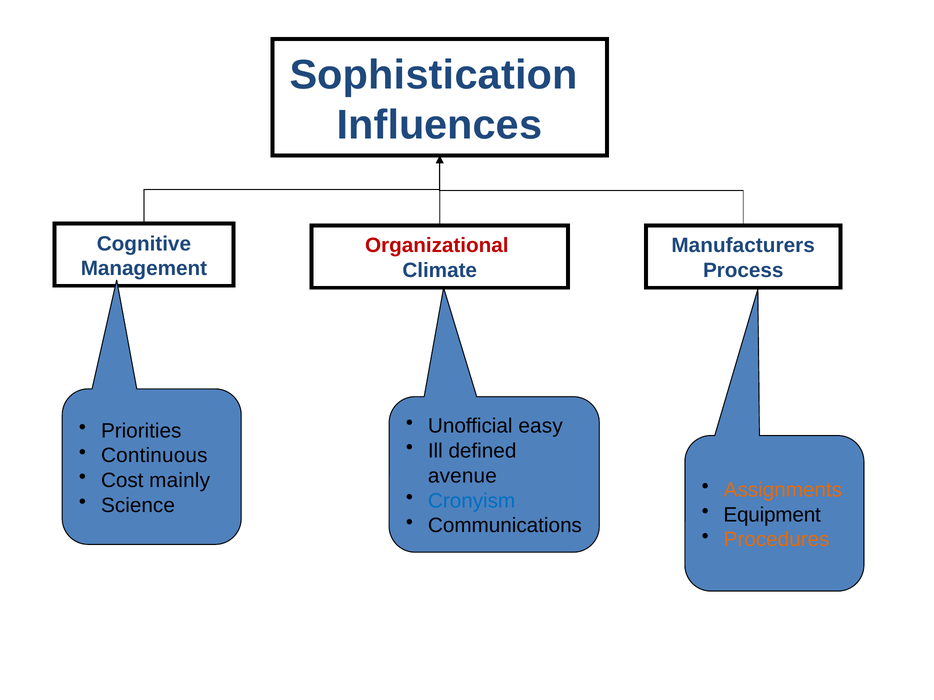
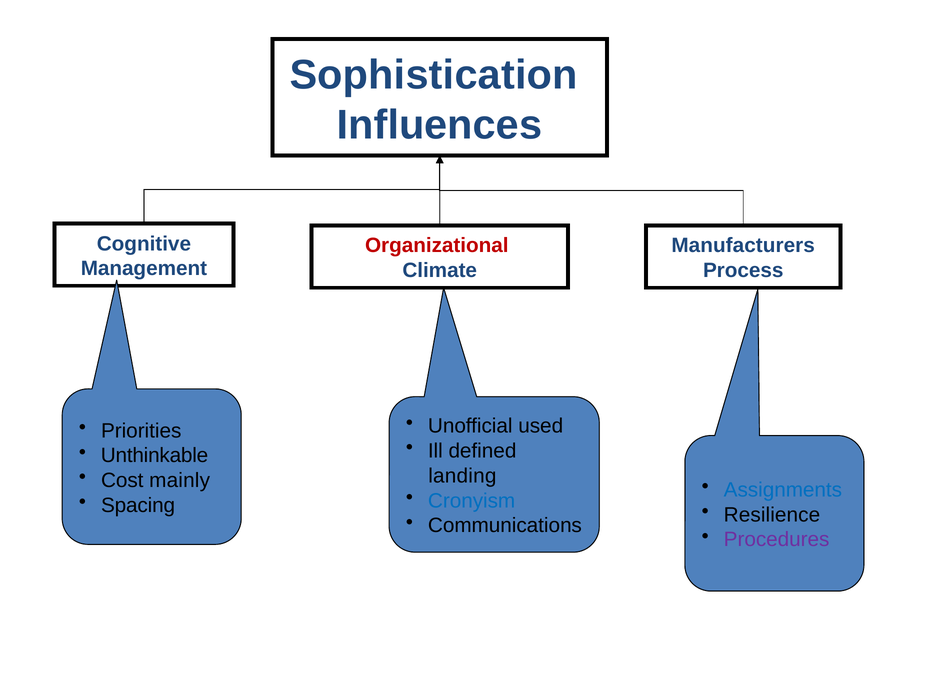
easy: easy -> used
Continuous: Continuous -> Unthinkable
avenue: avenue -> landing
Assignments colour: orange -> blue
Science: Science -> Spacing
Equipment: Equipment -> Resilience
Procedures colour: orange -> purple
